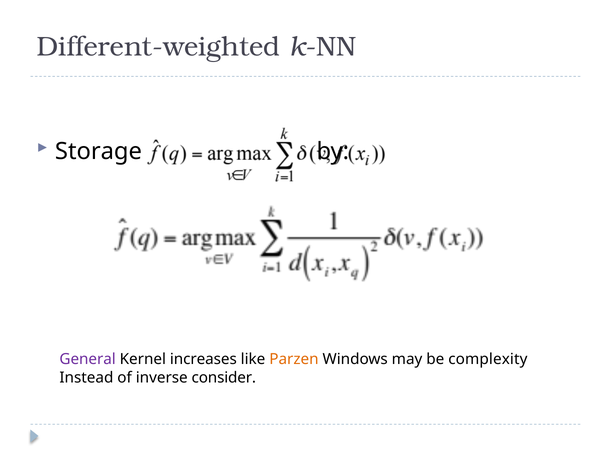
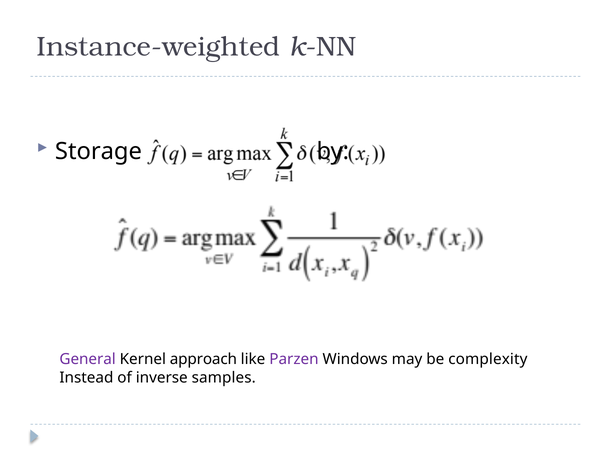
Different-weighted: Different-weighted -> Instance-weighted
increases: increases -> approach
Parzen colour: orange -> purple
consider: consider -> samples
